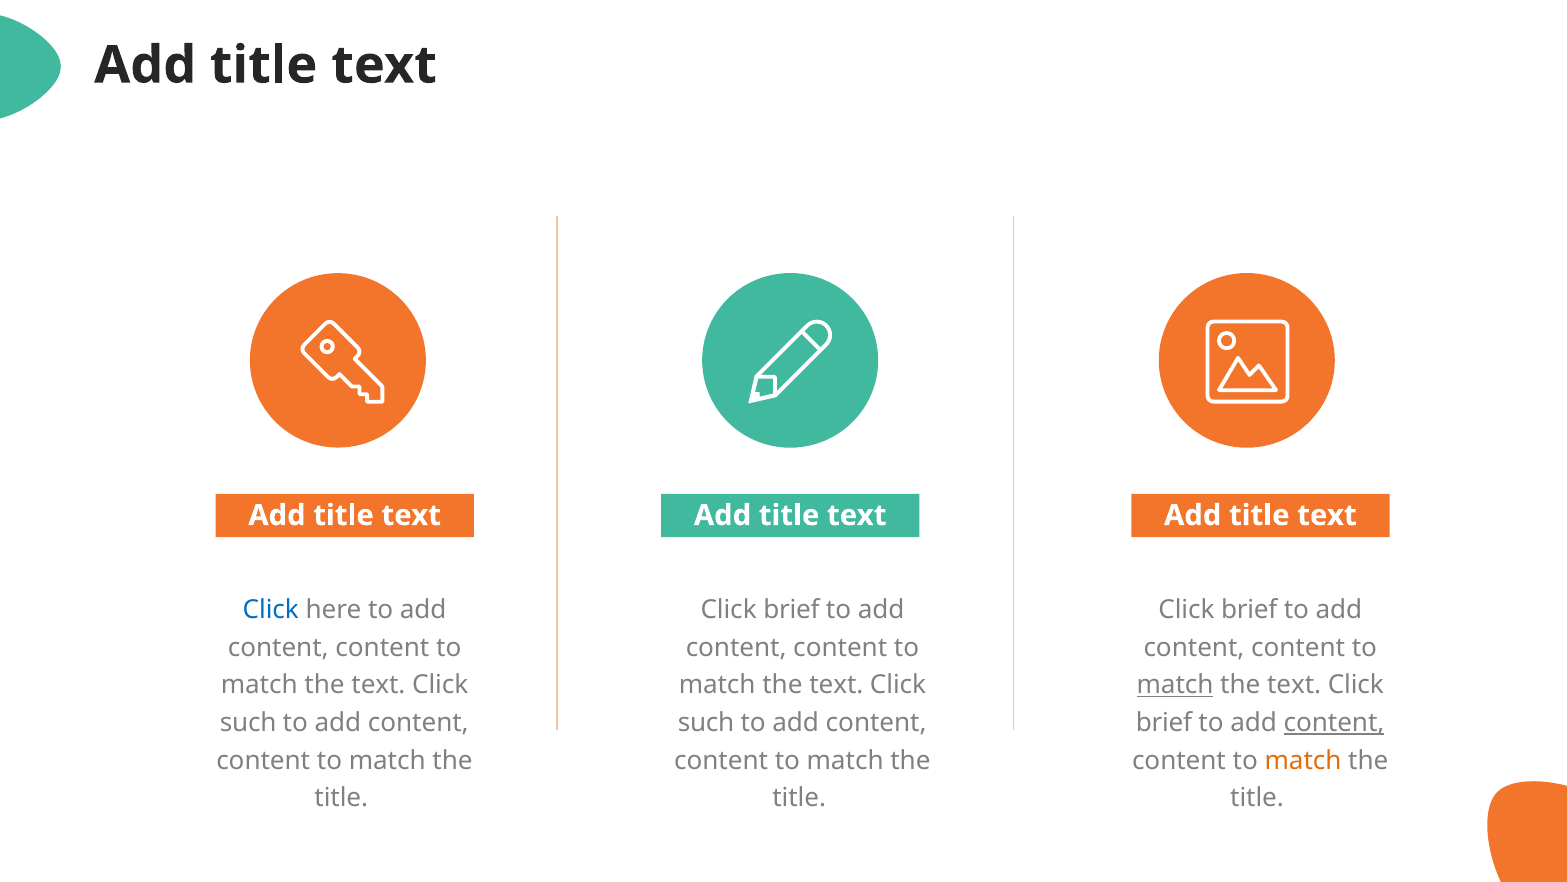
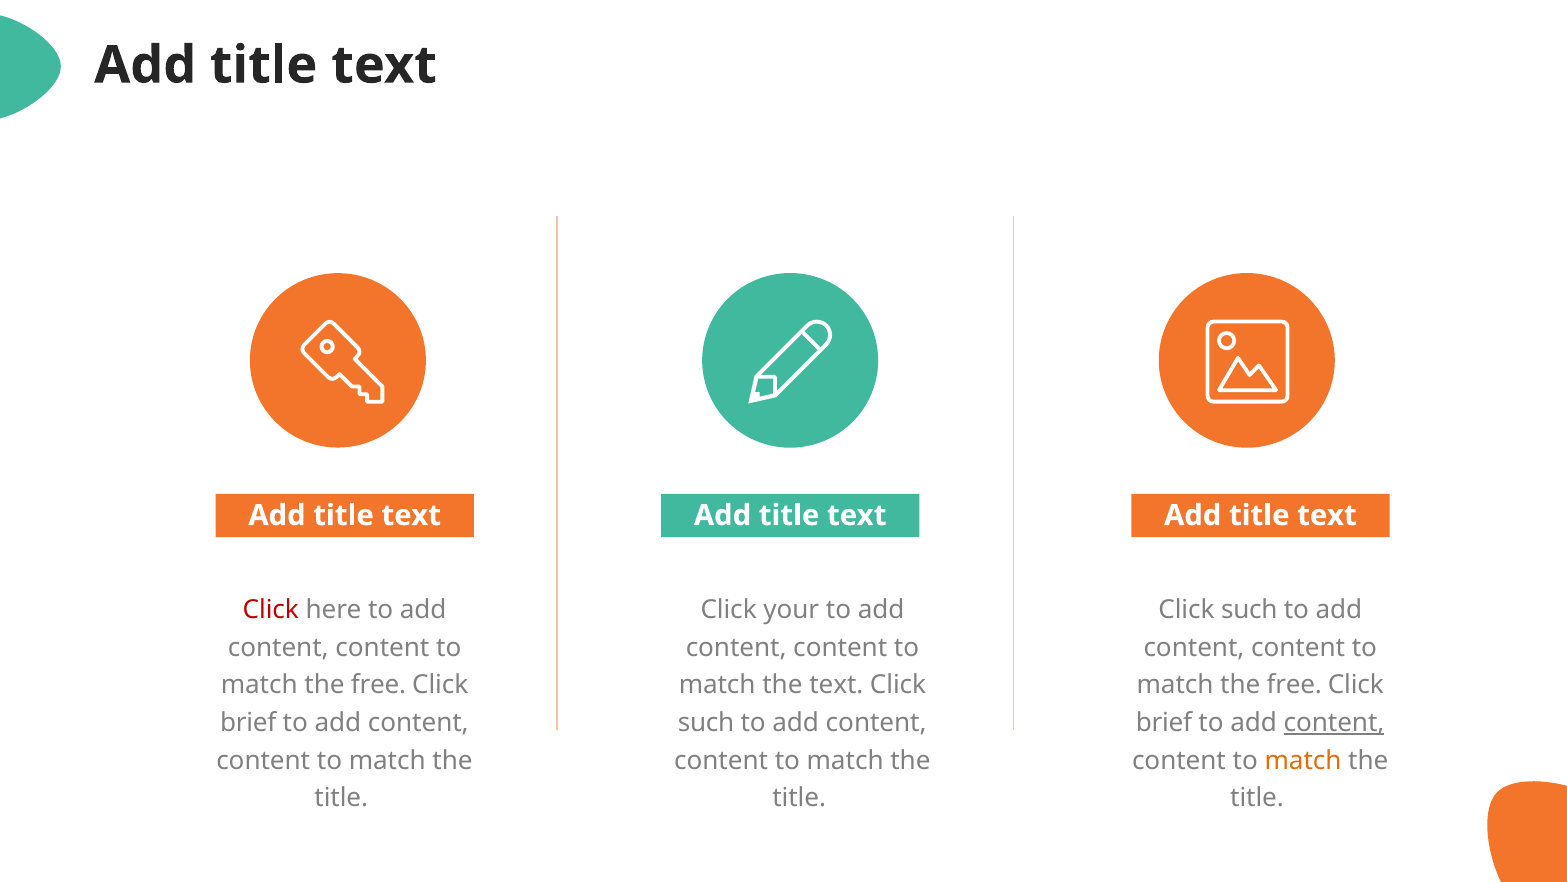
Click at (271, 610) colour: blue -> red
brief at (791, 610): brief -> your
brief at (1249, 610): brief -> such
text at (378, 685): text -> free
match at (1175, 685) underline: present -> none
text at (1294, 685): text -> free
such at (248, 722): such -> brief
